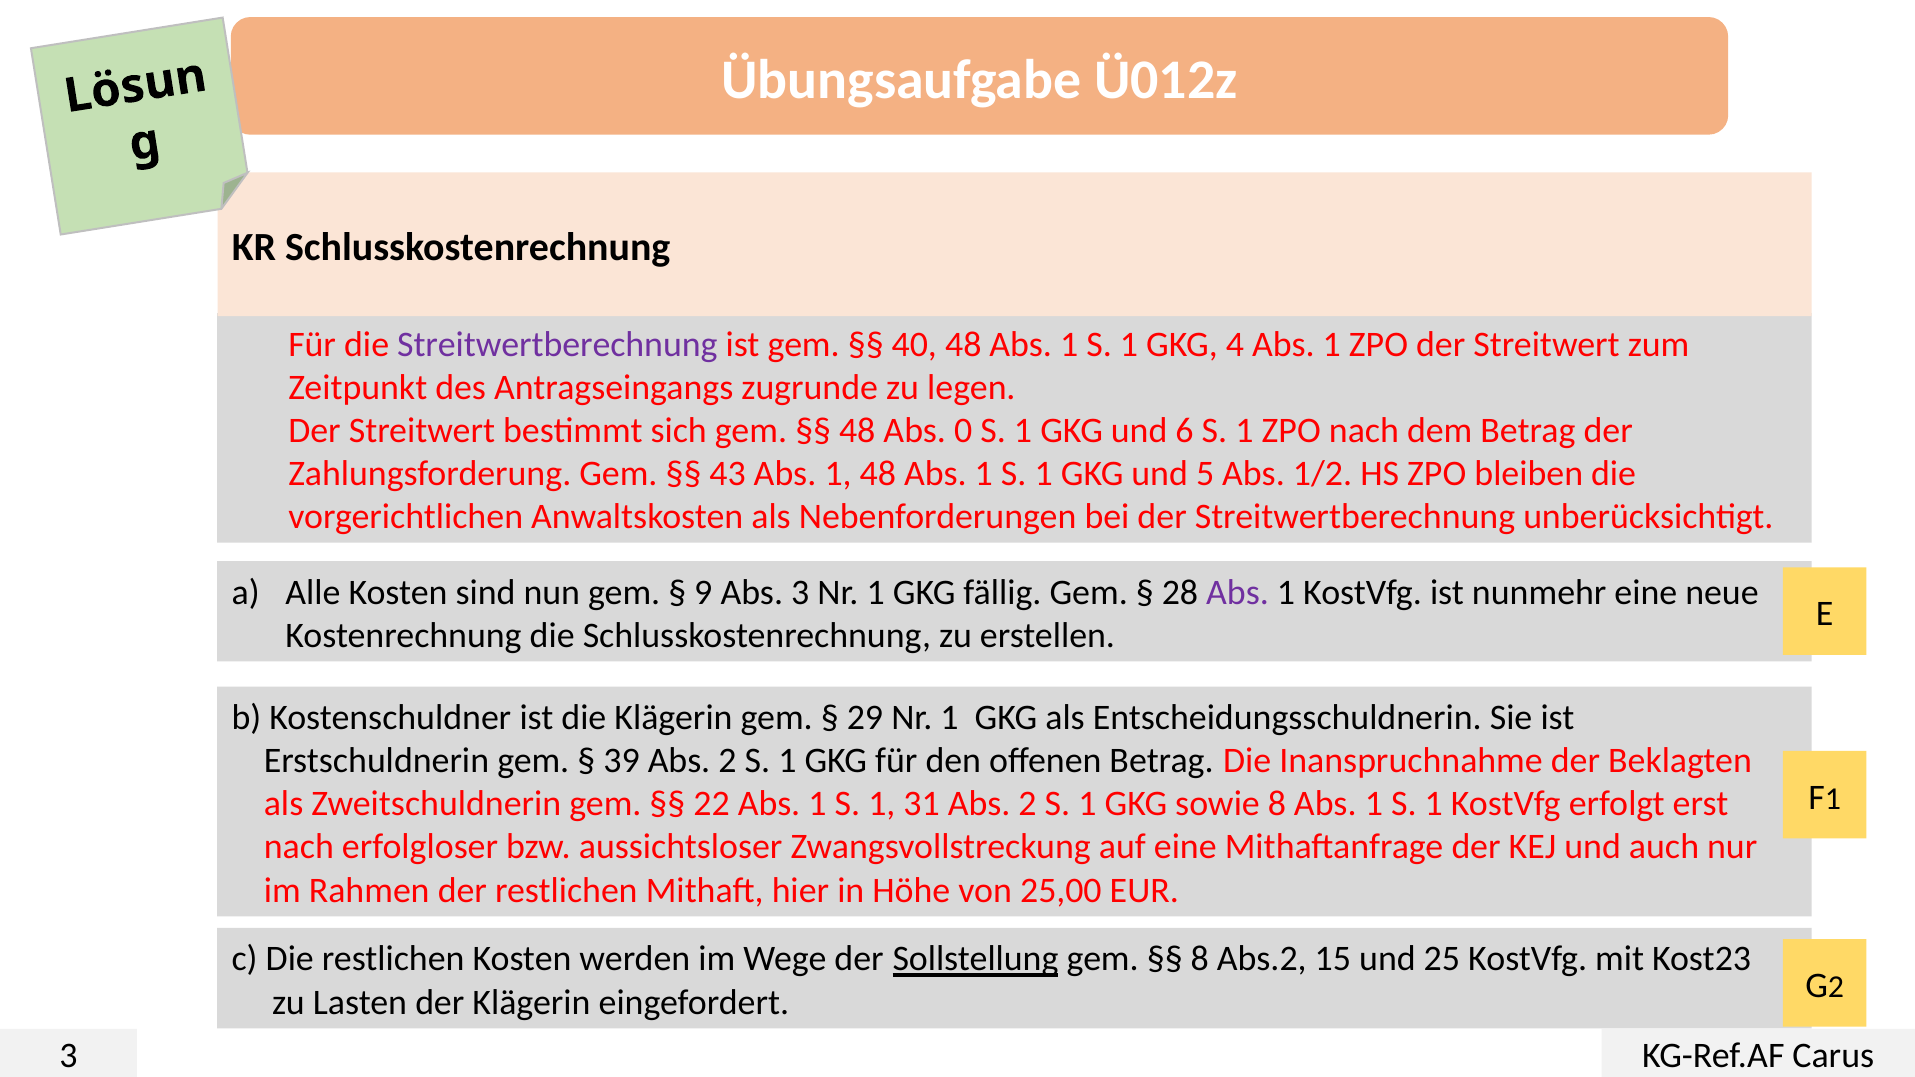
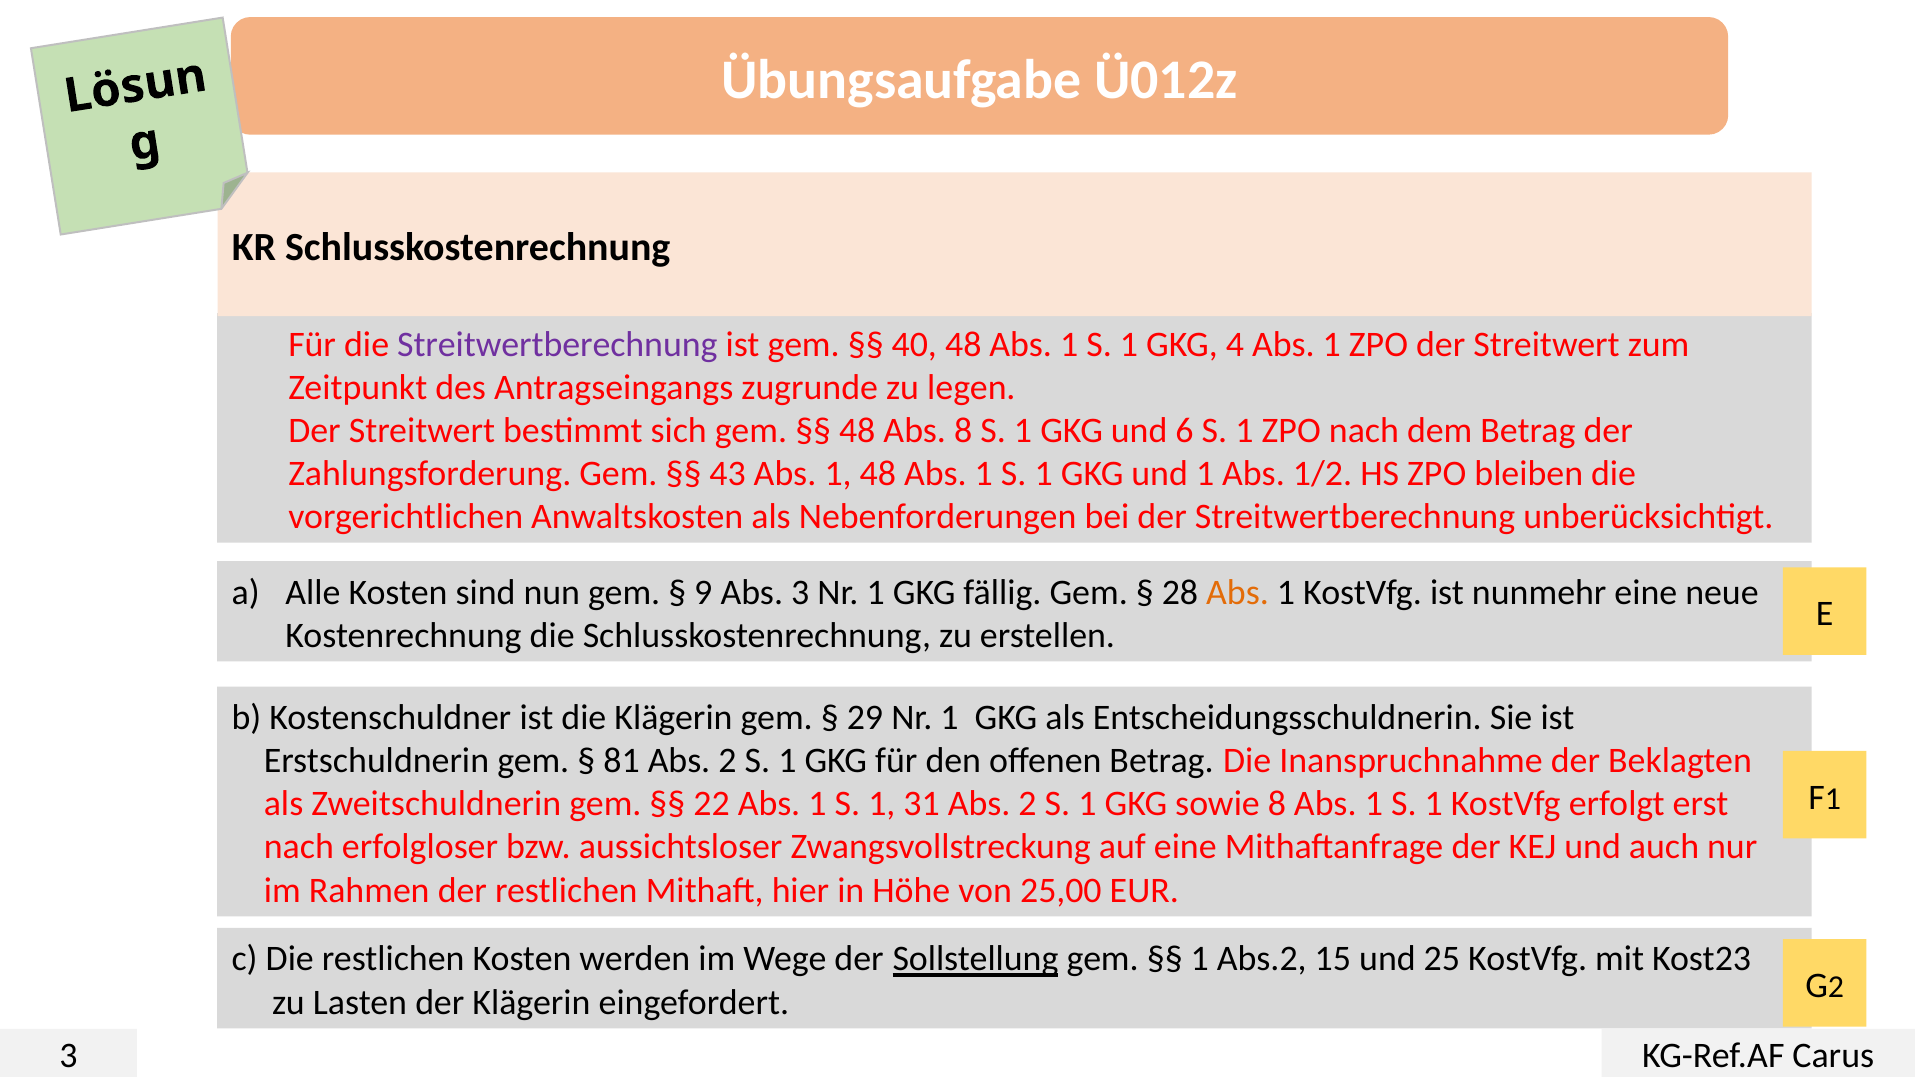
Abs 0: 0 -> 8
und 5: 5 -> 1
Abs at (1238, 592) colour: purple -> orange
39: 39 -> 81
8 at (1200, 959): 8 -> 1
